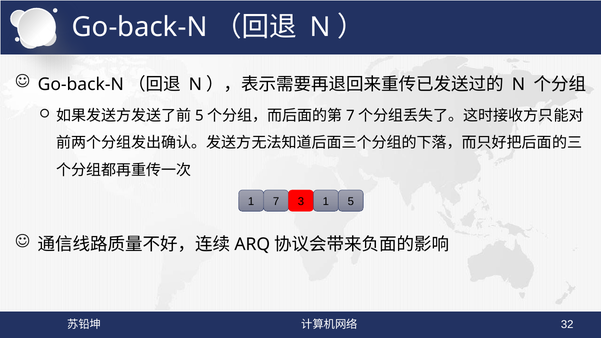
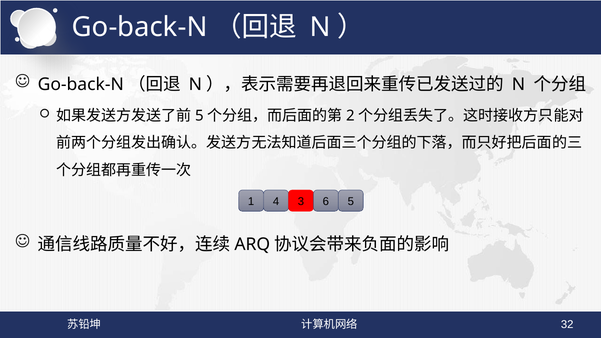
7 at (350, 116): 7 -> 2
1 7: 7 -> 4
3 1: 1 -> 6
